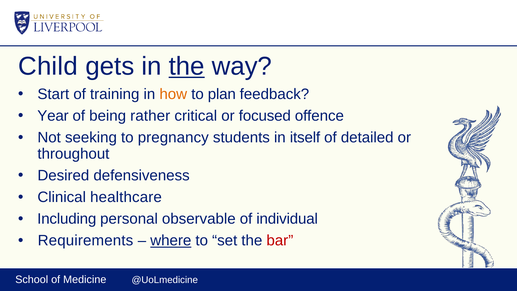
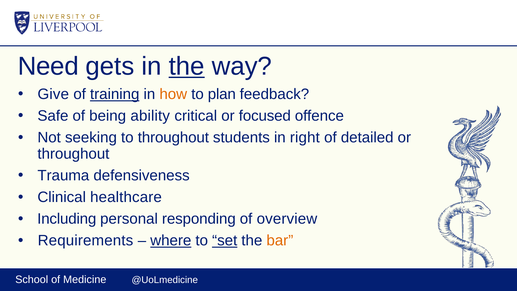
Child: Child -> Need
Start: Start -> Give
training underline: none -> present
Year: Year -> Safe
rather: rather -> ability
to pregnancy: pregnancy -> throughout
itself: itself -> right
Desired: Desired -> Trauma
observable: observable -> responding
individual: individual -> overview
set underline: none -> present
bar colour: red -> orange
